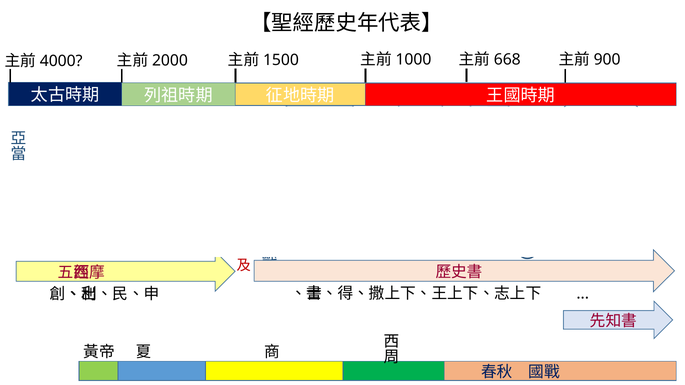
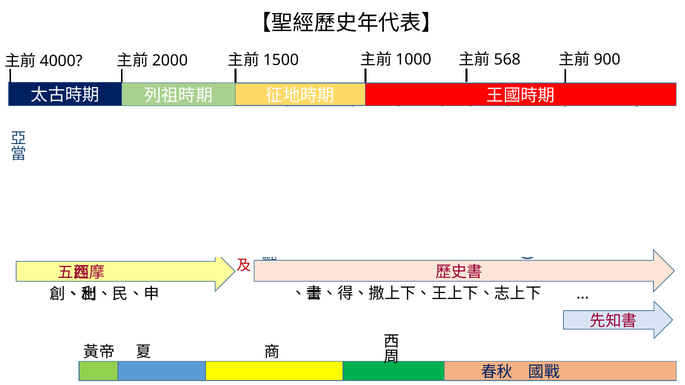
668: 668 -> 568
